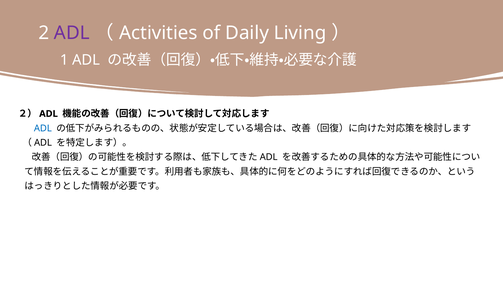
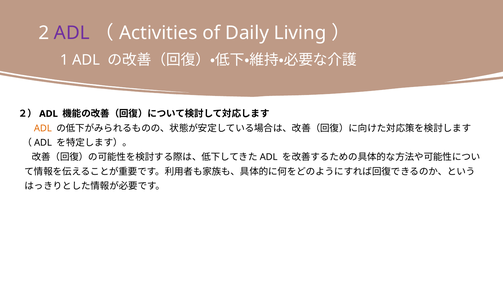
ADL at (43, 128) colour: blue -> orange
